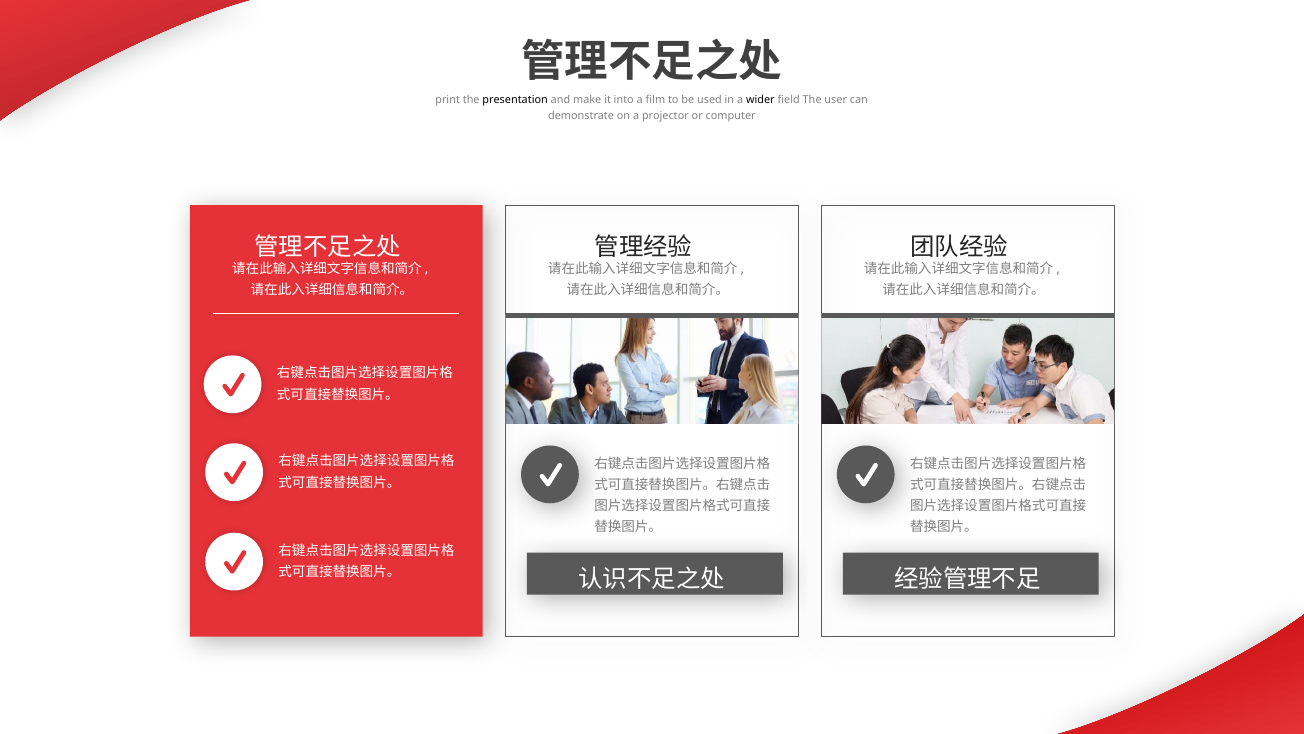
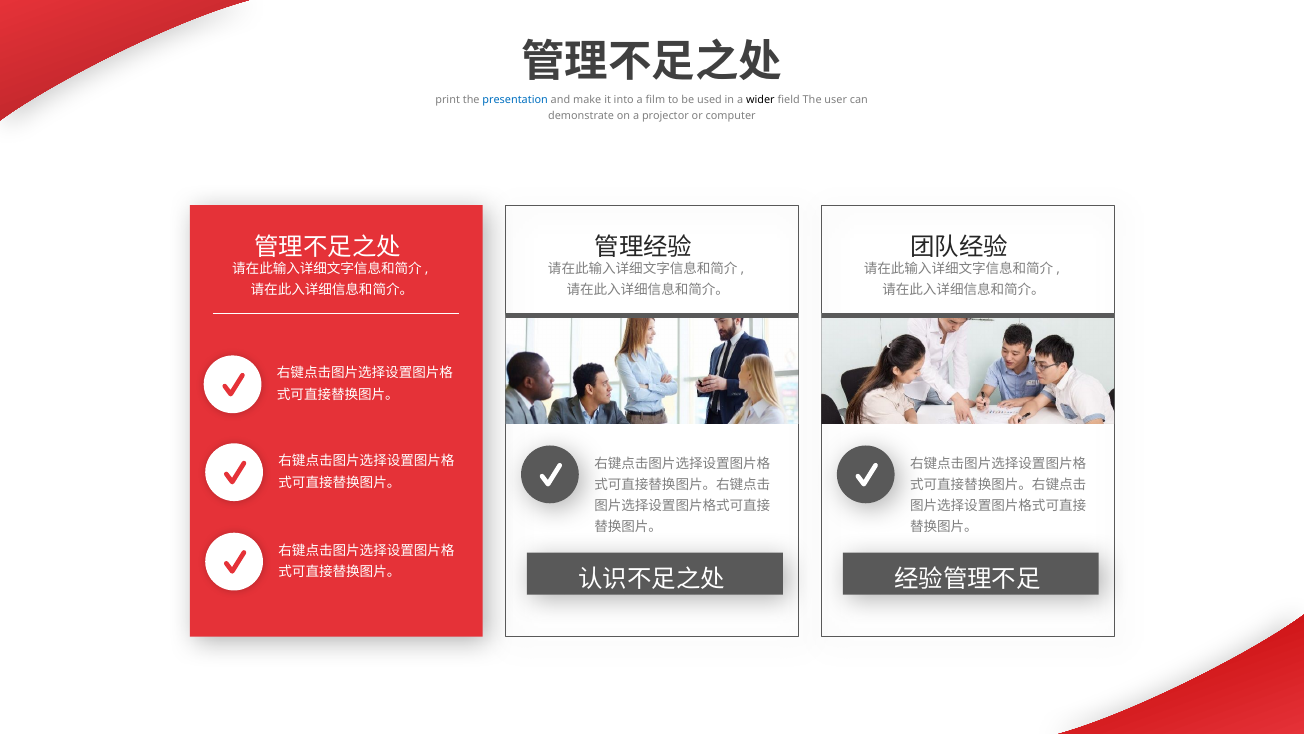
presentation colour: black -> blue
